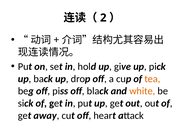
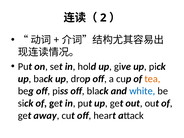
white colour: orange -> blue
